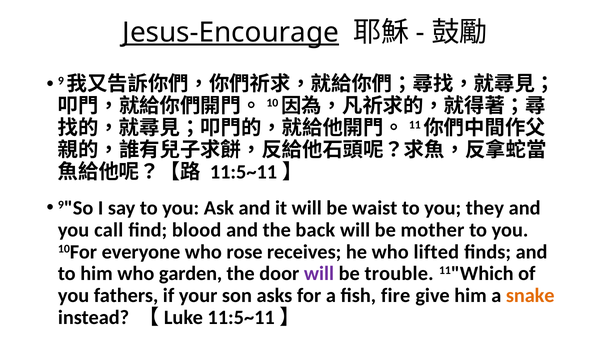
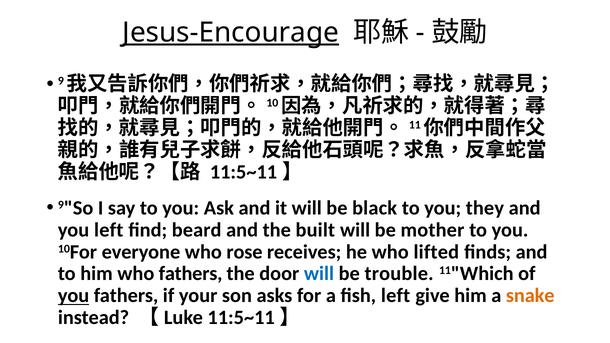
waist: waist -> black
you call: call -> left
blood: blood -> beard
back: back -> built
who garden: garden -> fathers
will at (319, 274) colour: purple -> blue
you at (74, 296) underline: none -> present
fish fire: fire -> left
